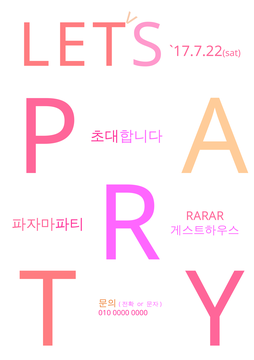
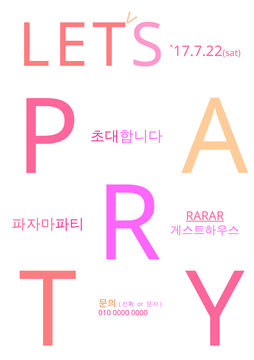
RARAR underline: none -> present
